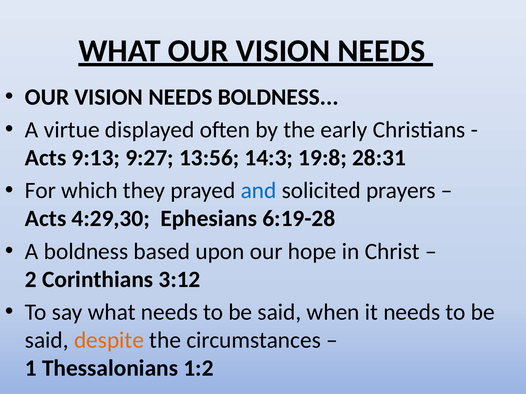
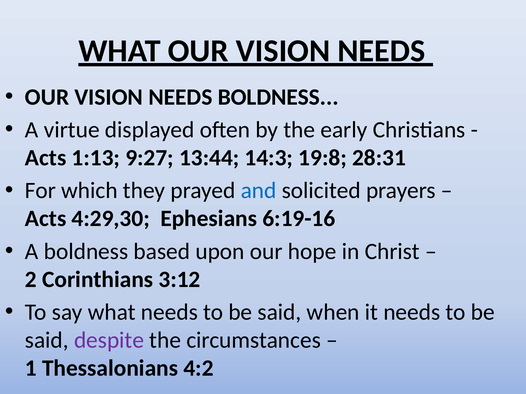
9:13: 9:13 -> 1:13
13:56: 13:56 -> 13:44
6:19-28: 6:19-28 -> 6:19-16
despite colour: orange -> purple
1:2: 1:2 -> 4:2
